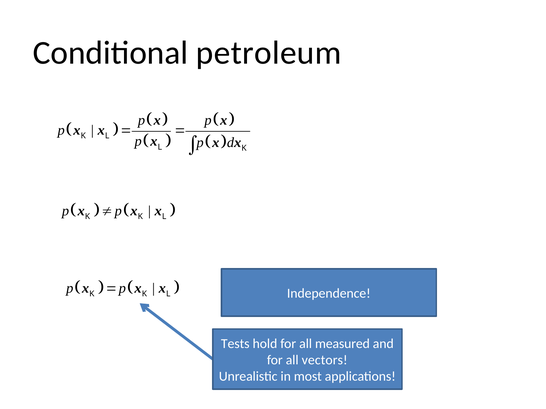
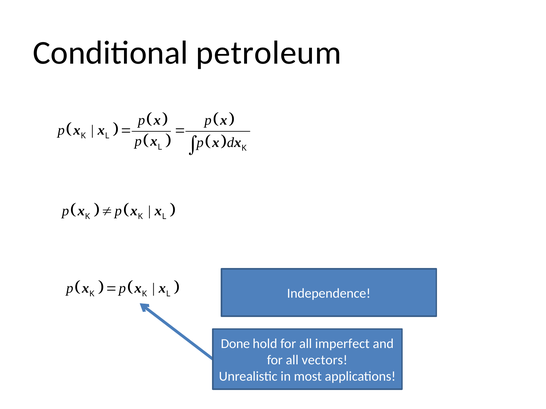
Tests: Tests -> Done
measured: measured -> imperfect
